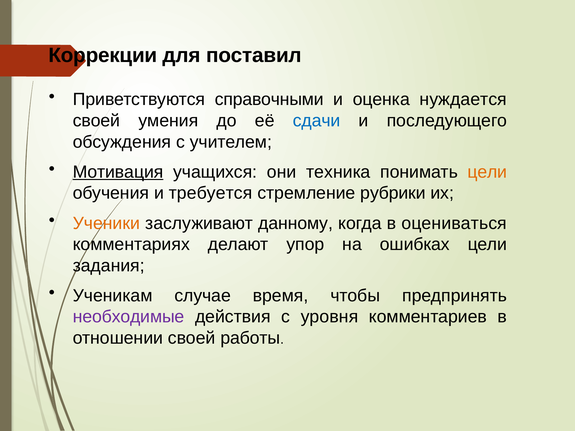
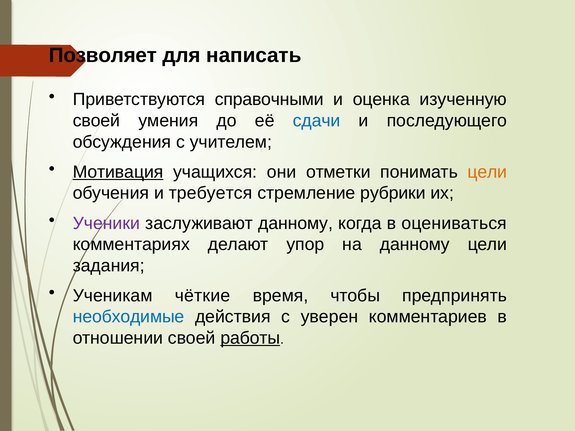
Коррекции: Коррекции -> Позволяет
поставил: поставил -> написать
нуждается: нуждается -> изученную
техника: техника -> отметки
Ученики colour: orange -> purple
на ошибках: ошибках -> данному
случае: случае -> чёткие
необходимые colour: purple -> blue
уровня: уровня -> уверен
работы underline: none -> present
